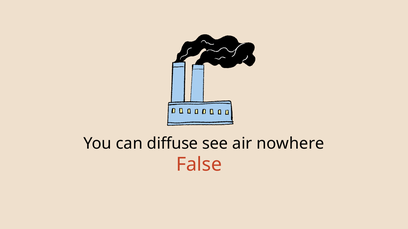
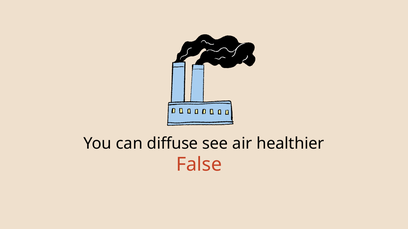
nowhere: nowhere -> healthier
